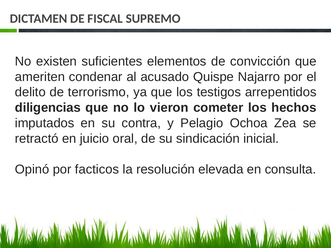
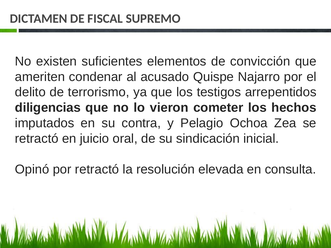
por facticos: facticos -> retractó
